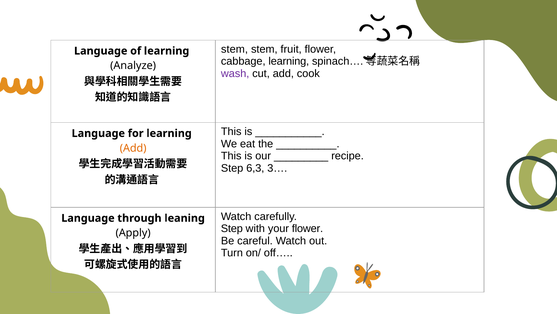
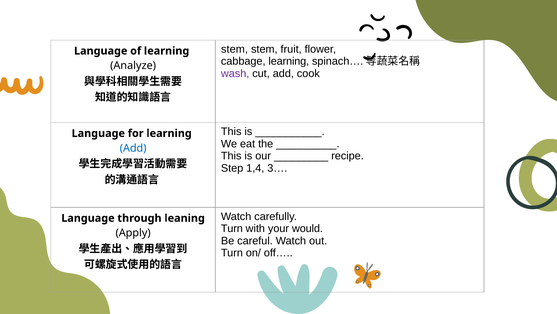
Add at (133, 148) colour: orange -> blue
6,3: 6,3 -> 1,4
Step at (232, 228): Step -> Turn
your flower: flower -> would
